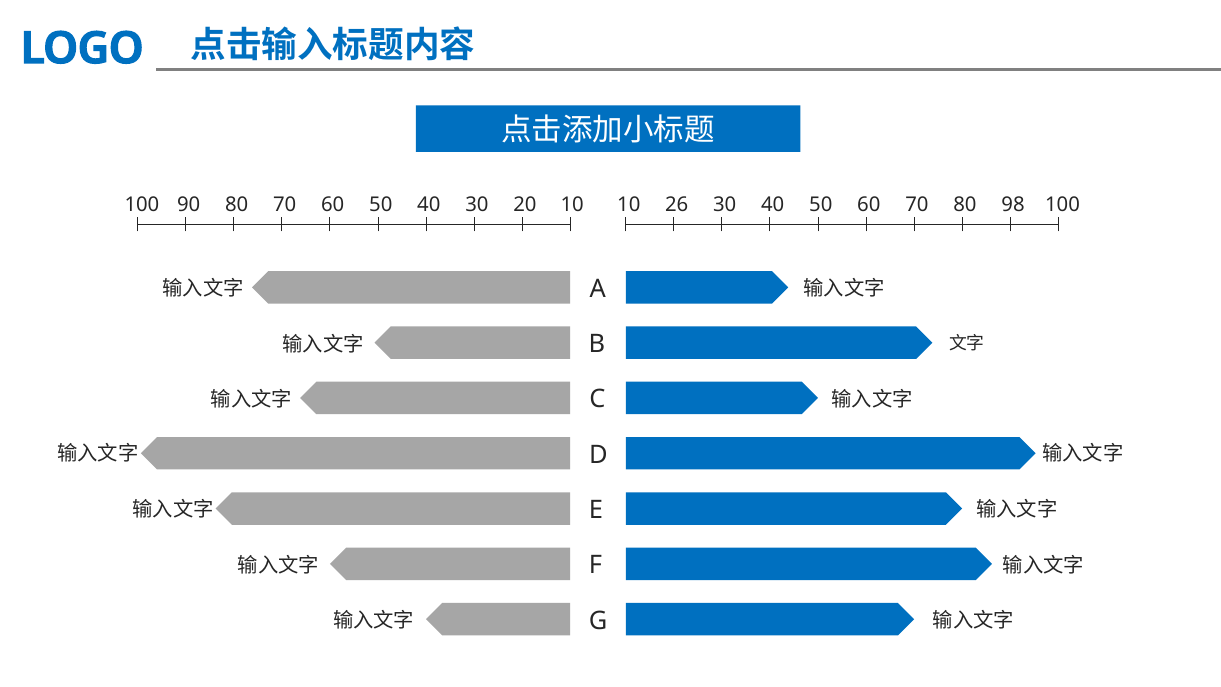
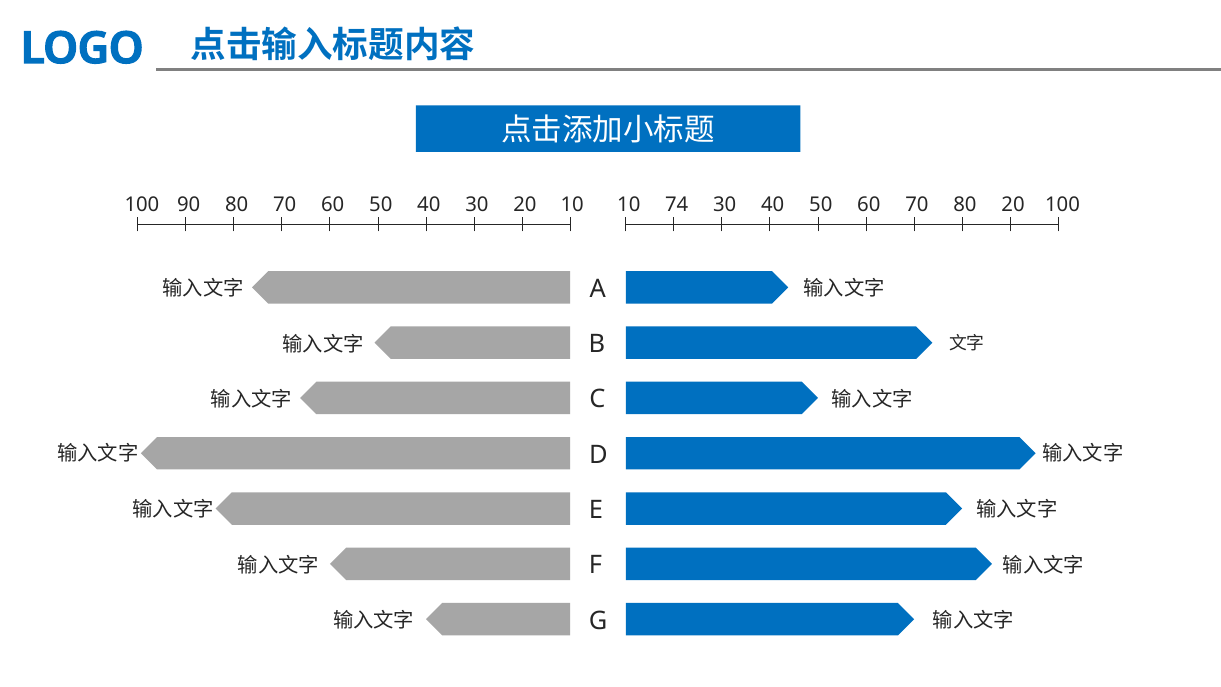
26: 26 -> 74
80 98: 98 -> 20
